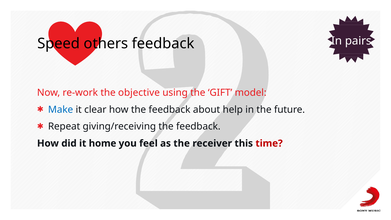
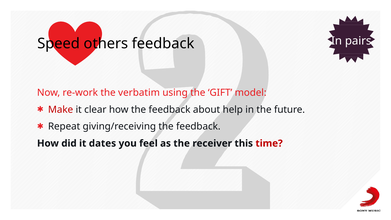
objective: objective -> verbatim
Make colour: blue -> red
home: home -> dates
